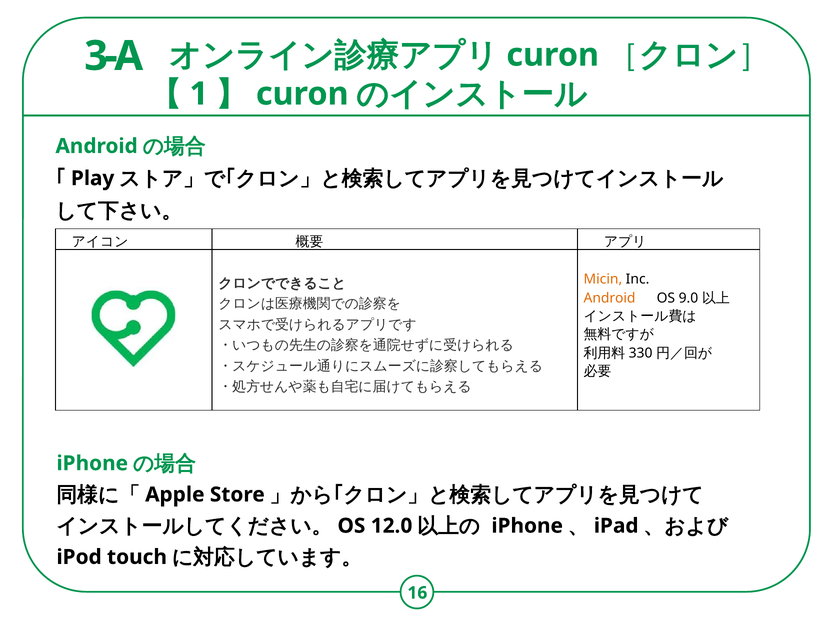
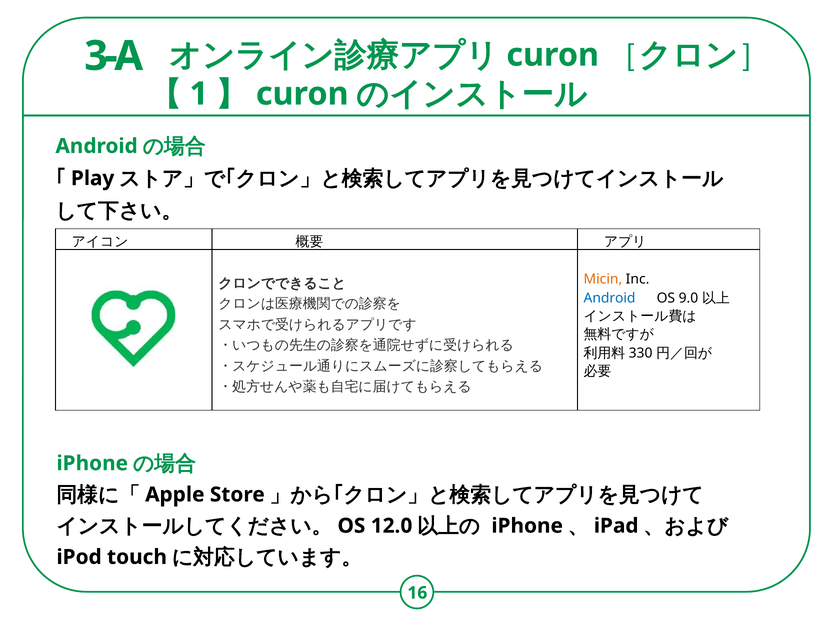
Android at (610, 298) colour: orange -> blue
